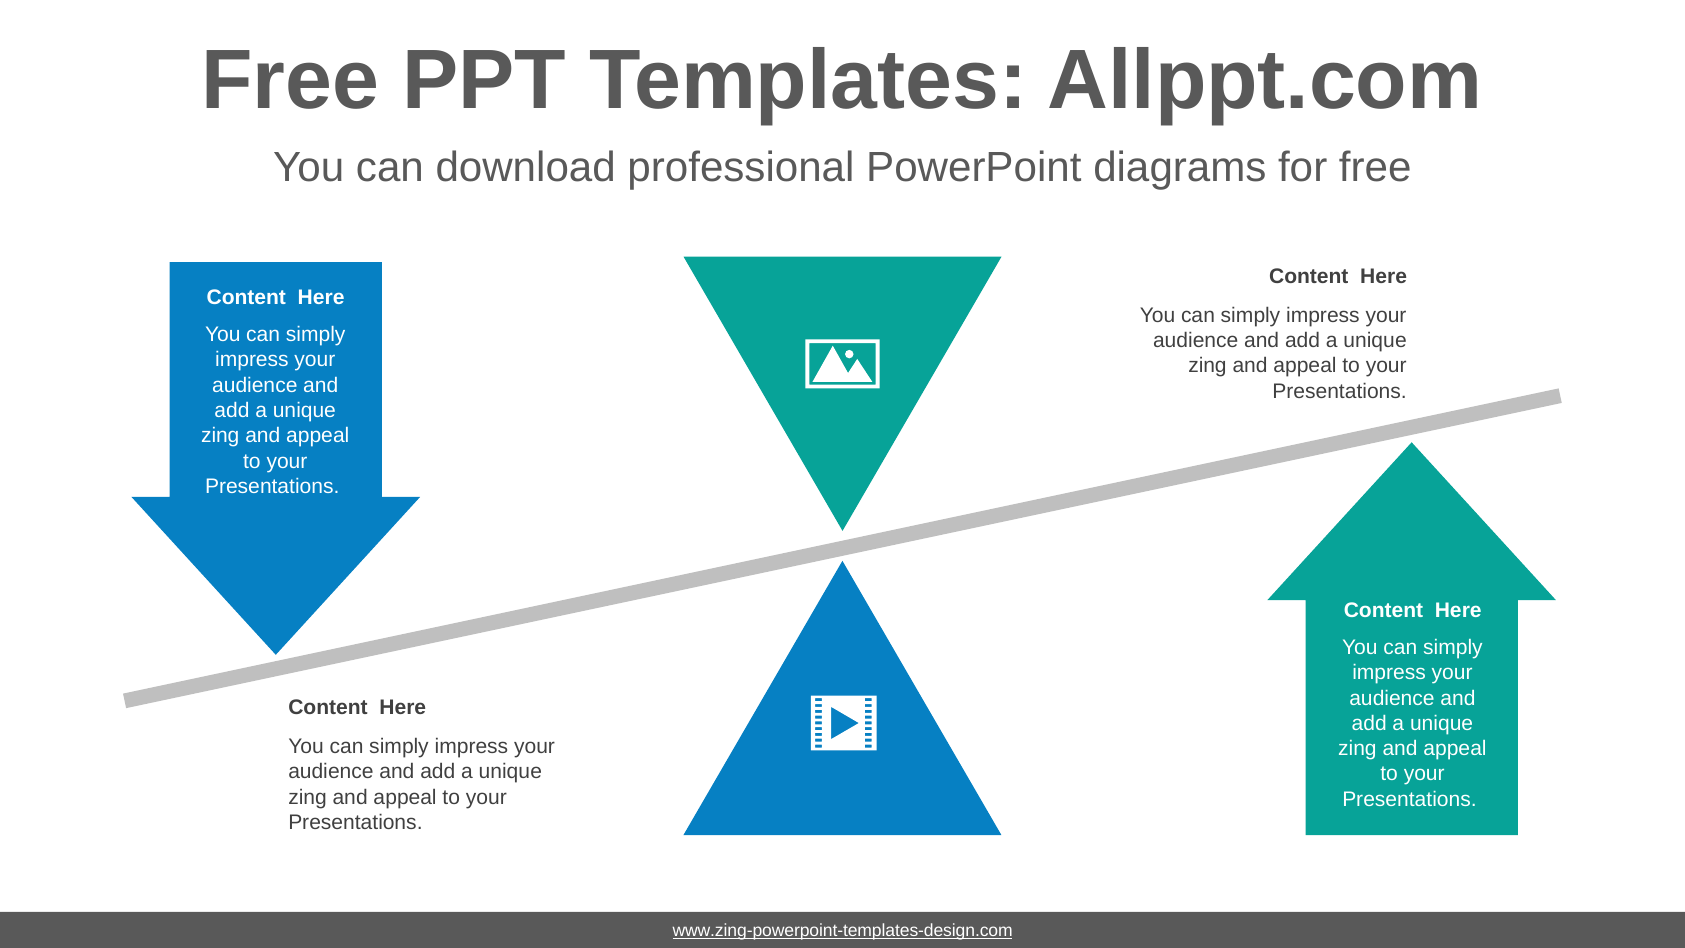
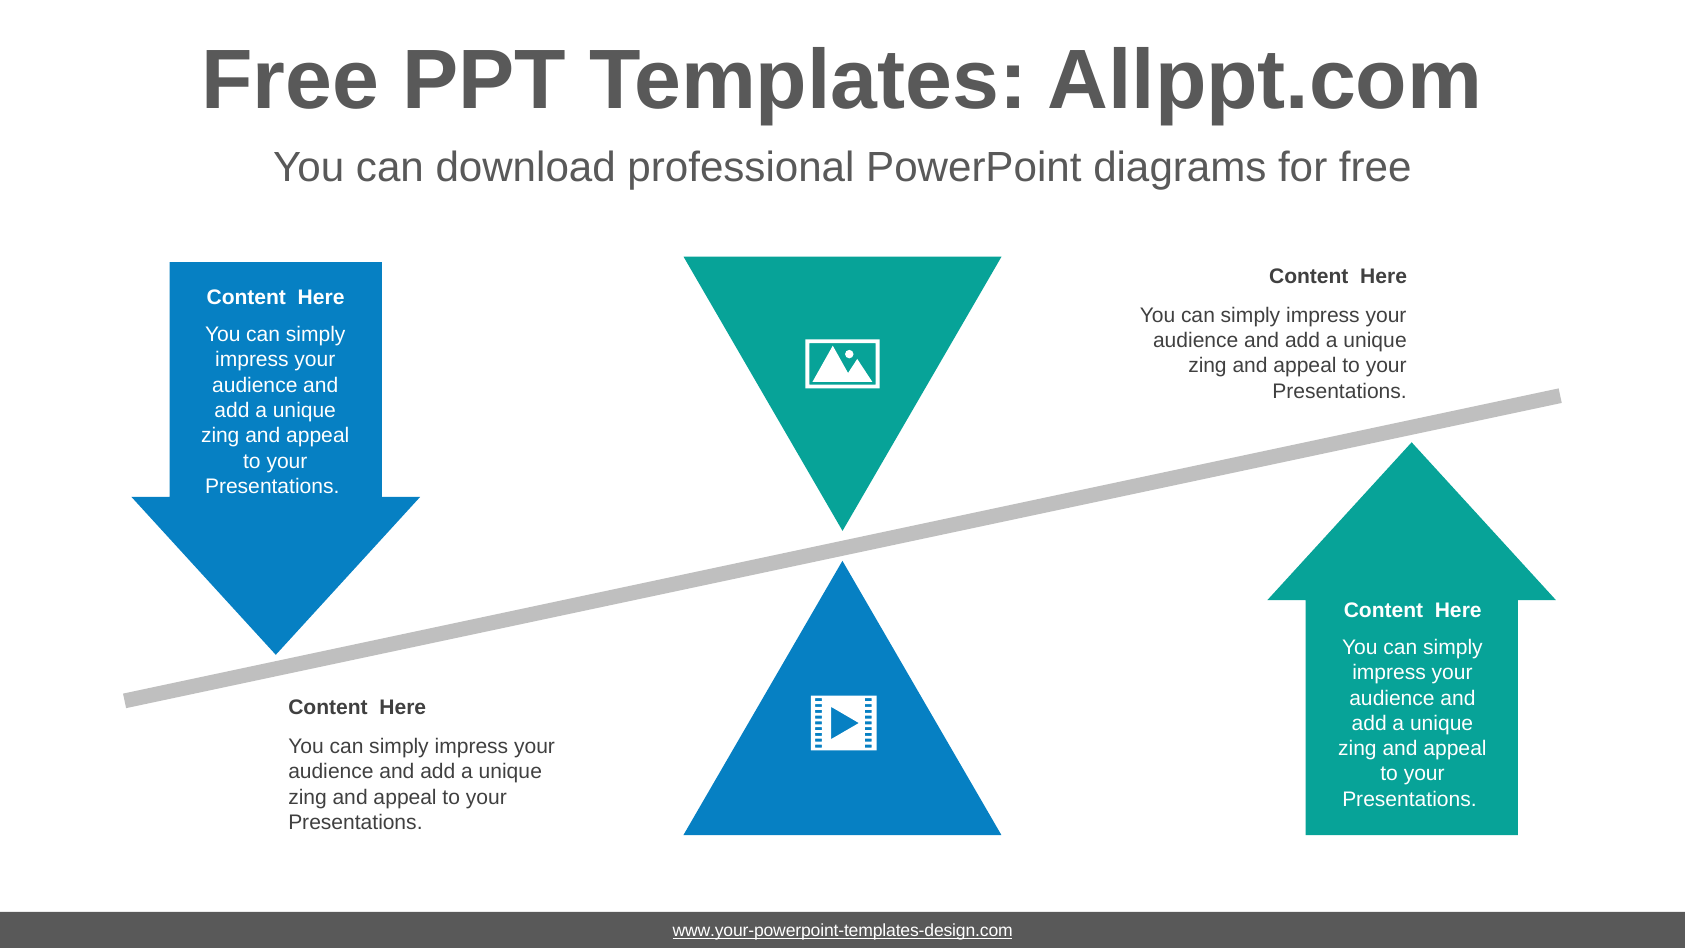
www.zing-powerpoint-templates-design.com: www.zing-powerpoint-templates-design.com -> www.your-powerpoint-templates-design.com
